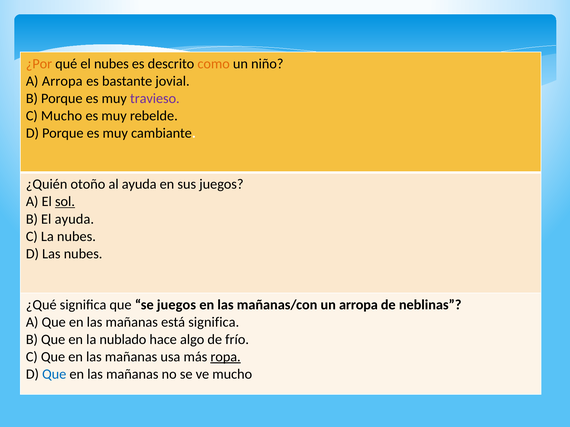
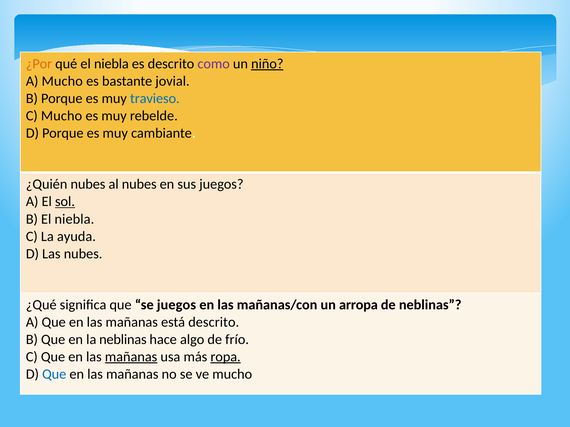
qué el nubes: nubes -> niebla
como colour: orange -> purple
niño underline: none -> present
A Arropa: Arropa -> Mucho
travieso colour: purple -> blue
¿Quién otoño: otoño -> nubes
al ayuda: ayuda -> nubes
B El ayuda: ayuda -> niebla
La nubes: nubes -> ayuda
está significa: significa -> descrito
la nublado: nublado -> neblinas
mañanas at (131, 357) underline: none -> present
